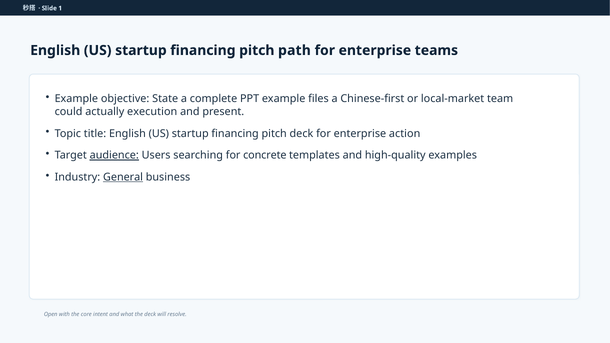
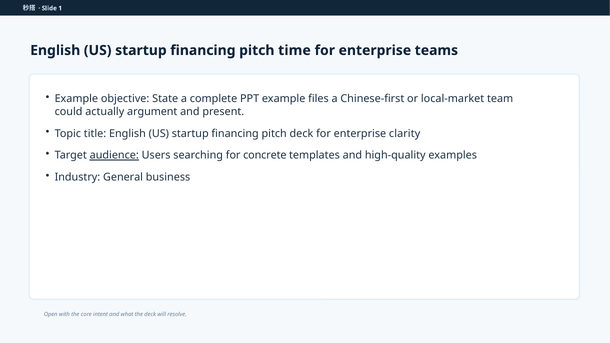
path: path -> time
execution: execution -> argument
action: action -> clarity
General underline: present -> none
